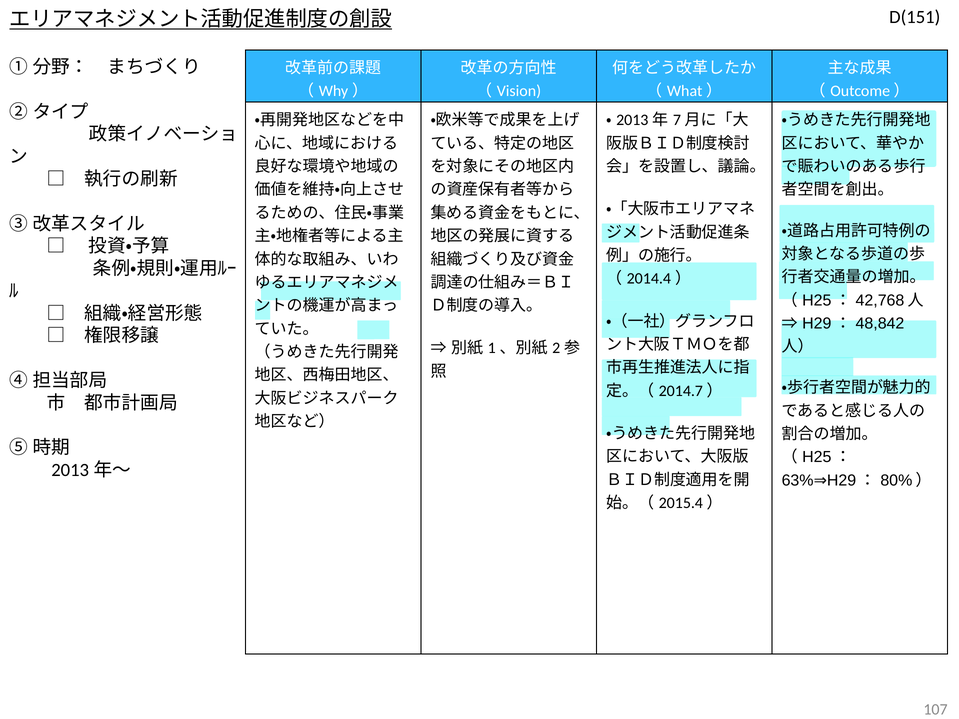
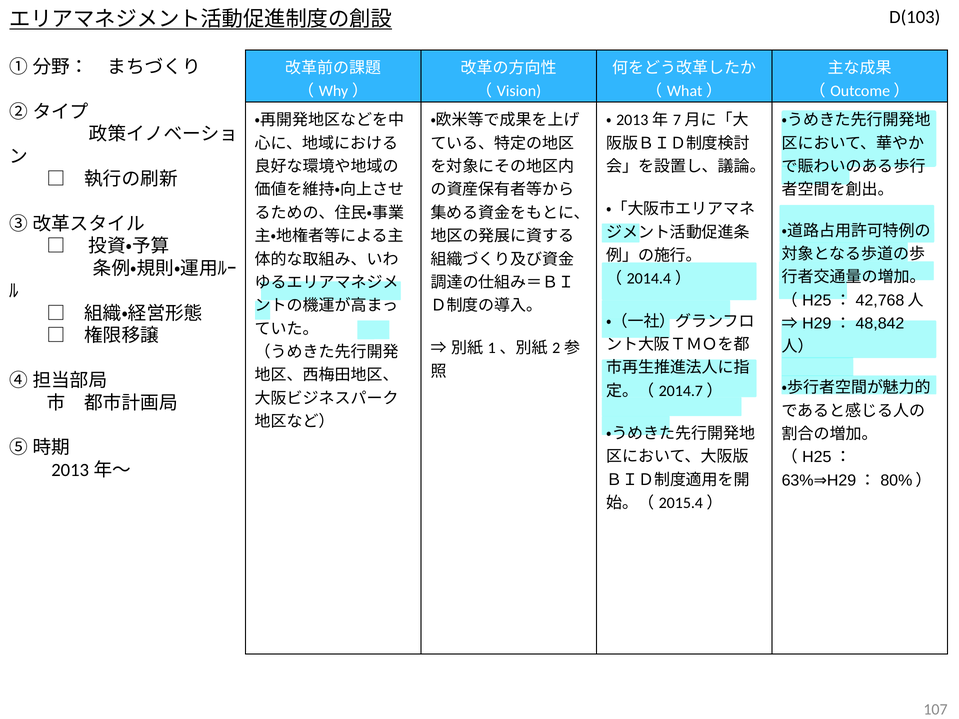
D(151: D(151 -> D(103
